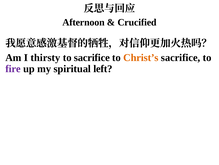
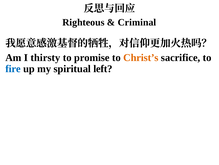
Afternoon: Afternoon -> Righteous
Crucified: Crucified -> Criminal
to sacrifice: sacrifice -> promise
fire colour: purple -> blue
